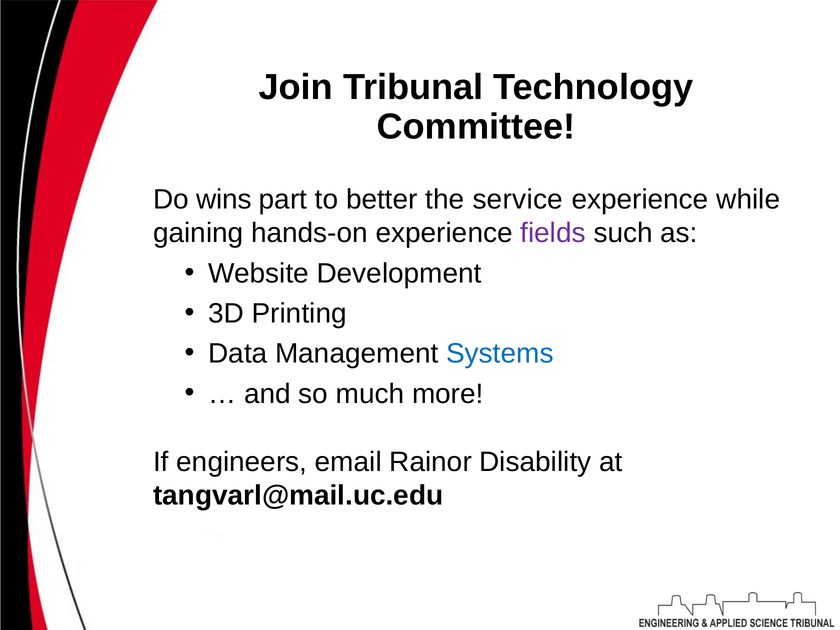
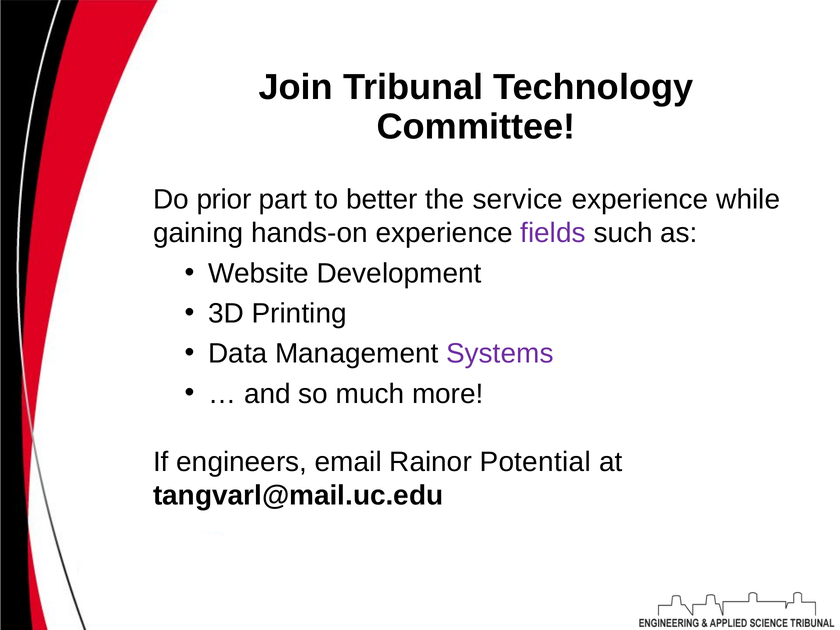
wins: wins -> prior
Systems colour: blue -> purple
Disability: Disability -> Potential
